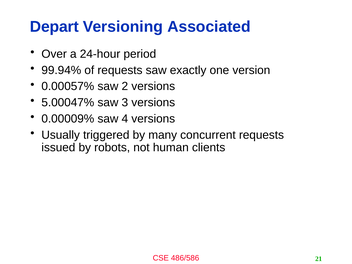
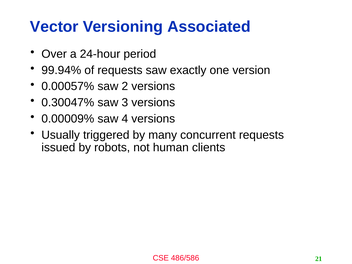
Depart: Depart -> Vector
5.00047%: 5.00047% -> 0.30047%
